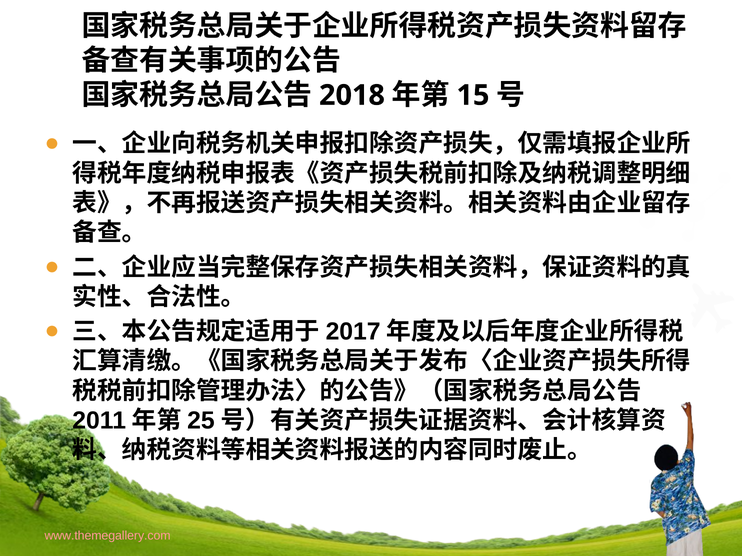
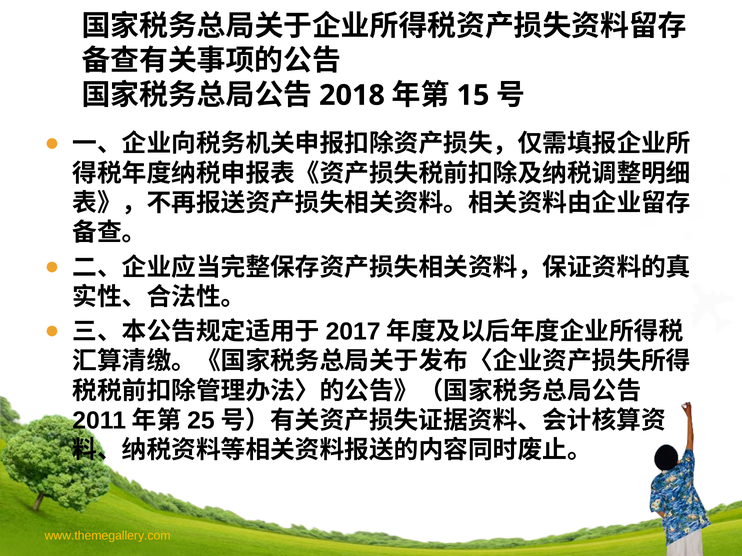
www.themegallery.com colour: pink -> yellow
